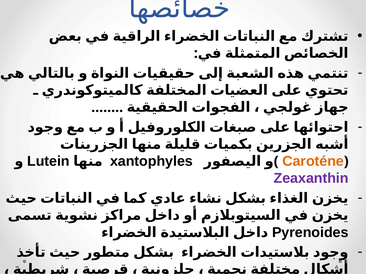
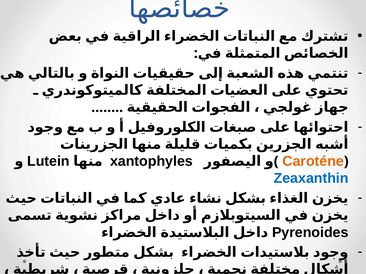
Zeaxanthin colour: purple -> blue
